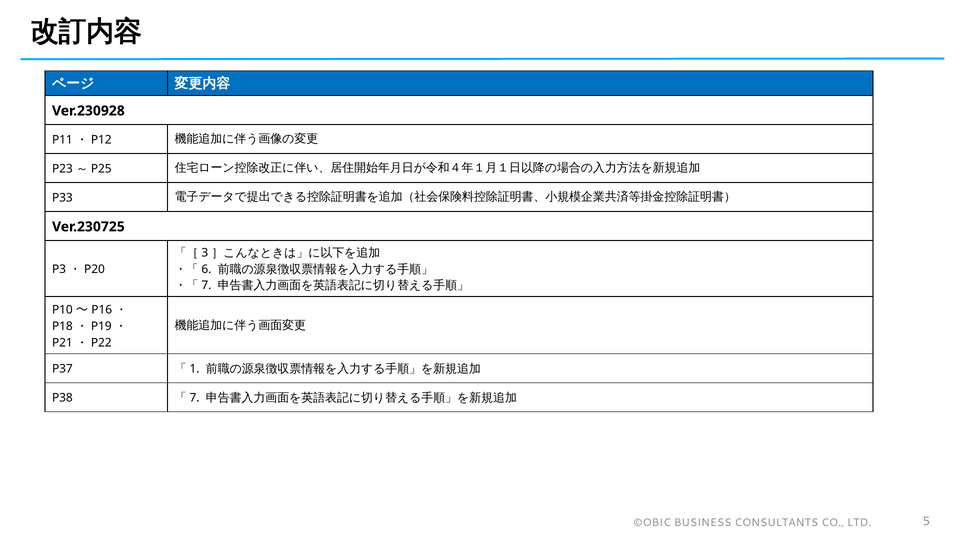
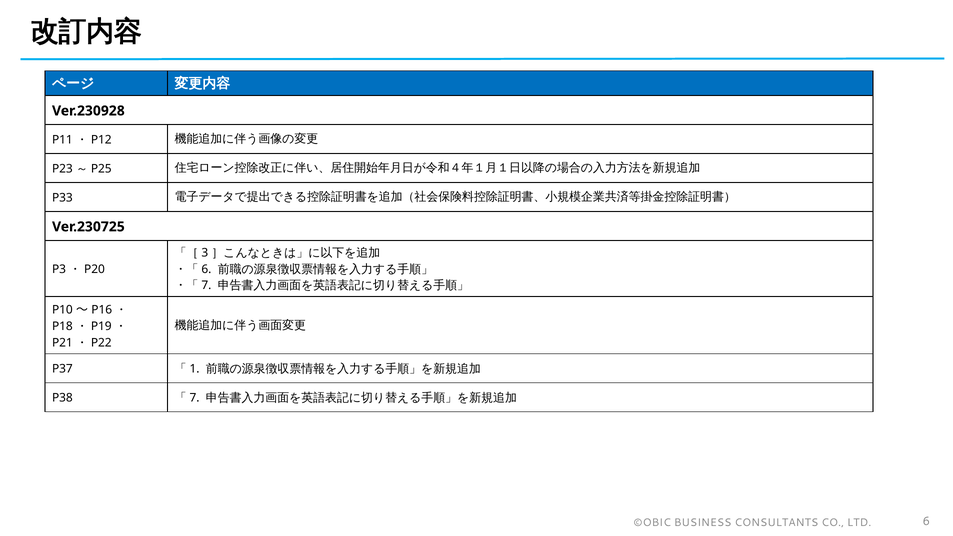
LTD 5: 5 -> 6
